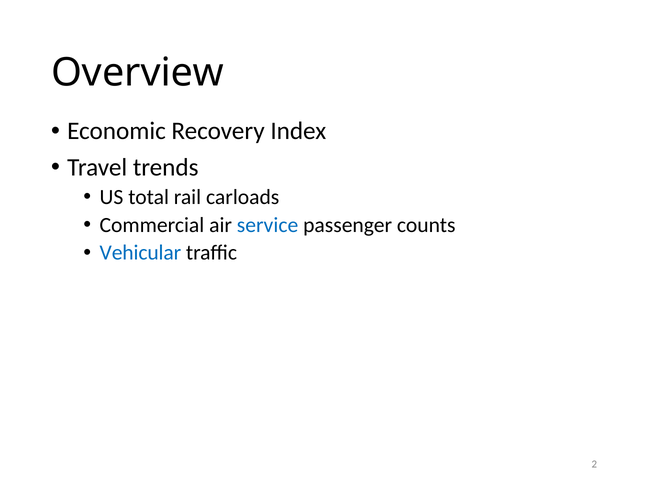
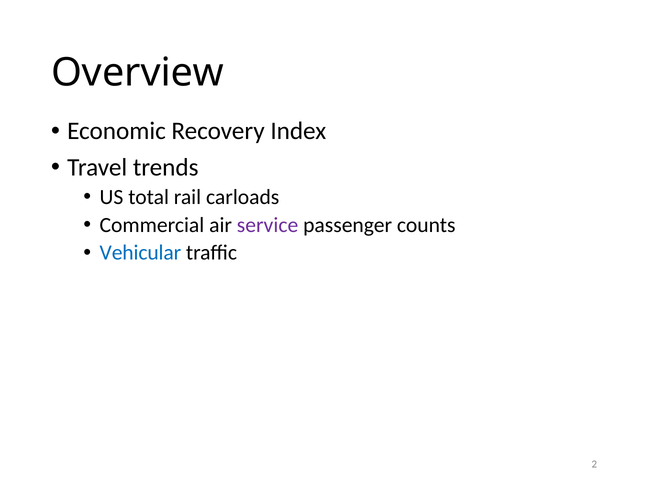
service colour: blue -> purple
